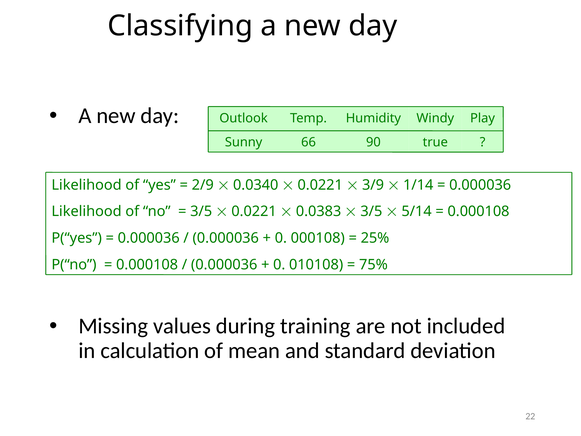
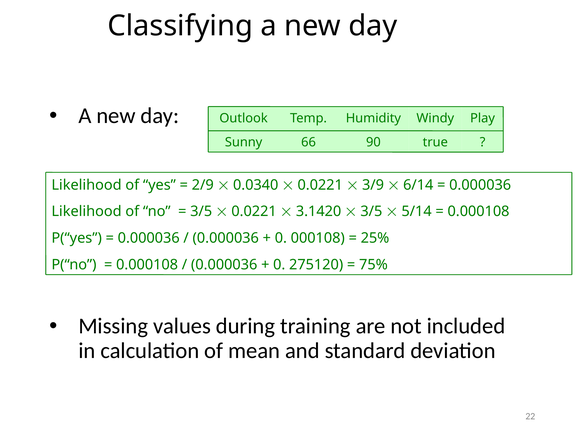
1/14: 1/14 -> 6/14
0.0383: 0.0383 -> 3.1420
010108: 010108 -> 275120
